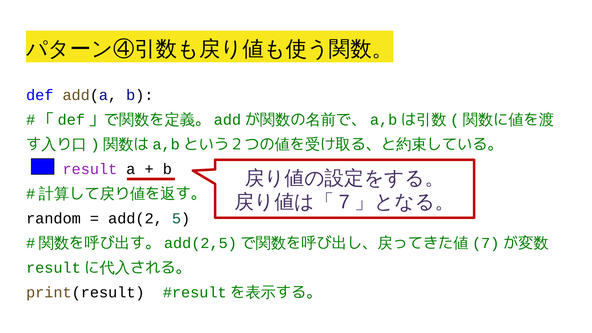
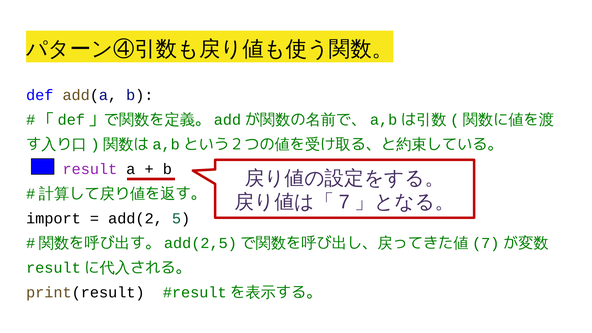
random: random -> import
